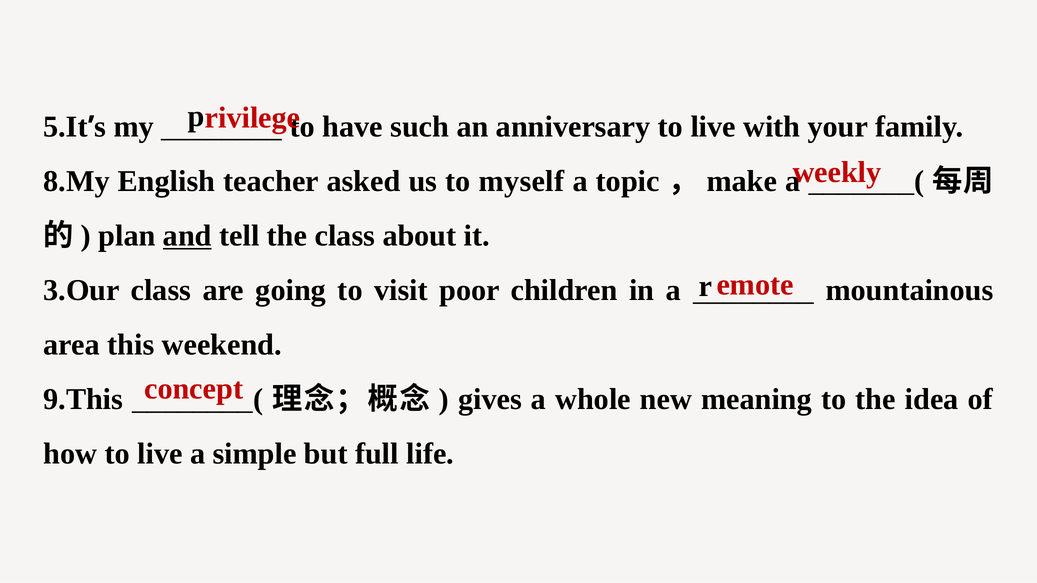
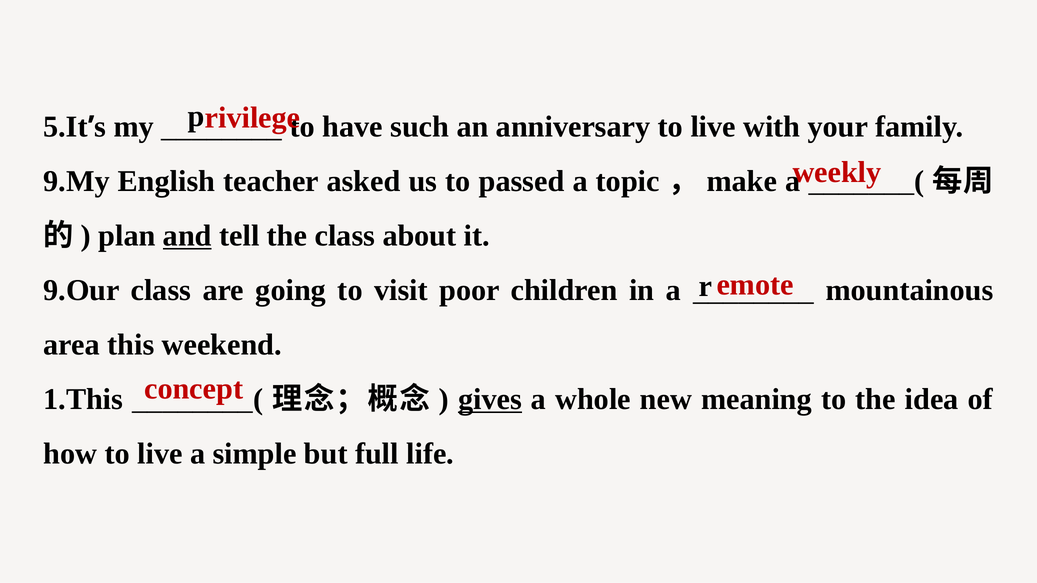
8.My: 8.My -> 9.My
myself: myself -> passed
3.Our: 3.Our -> 9.Our
9.This: 9.This -> 1.This
gives underline: none -> present
